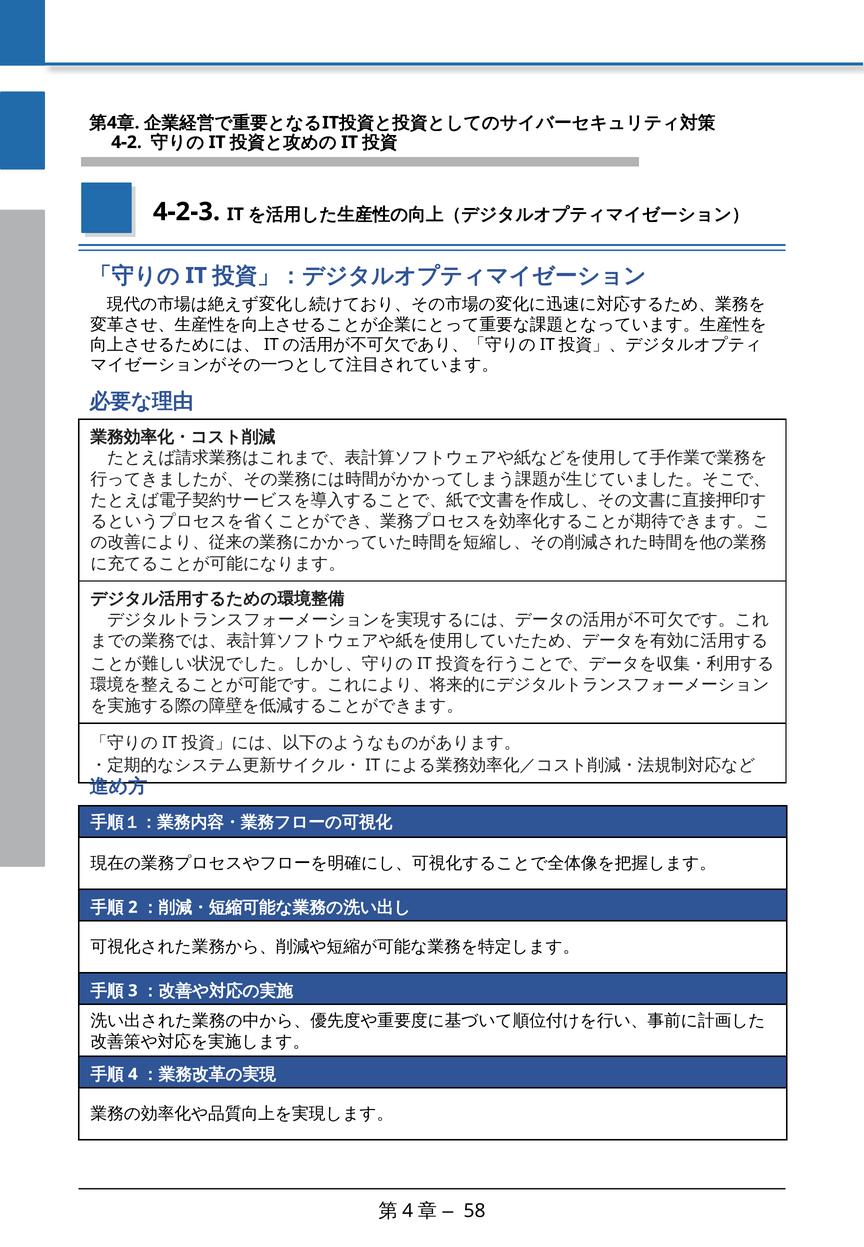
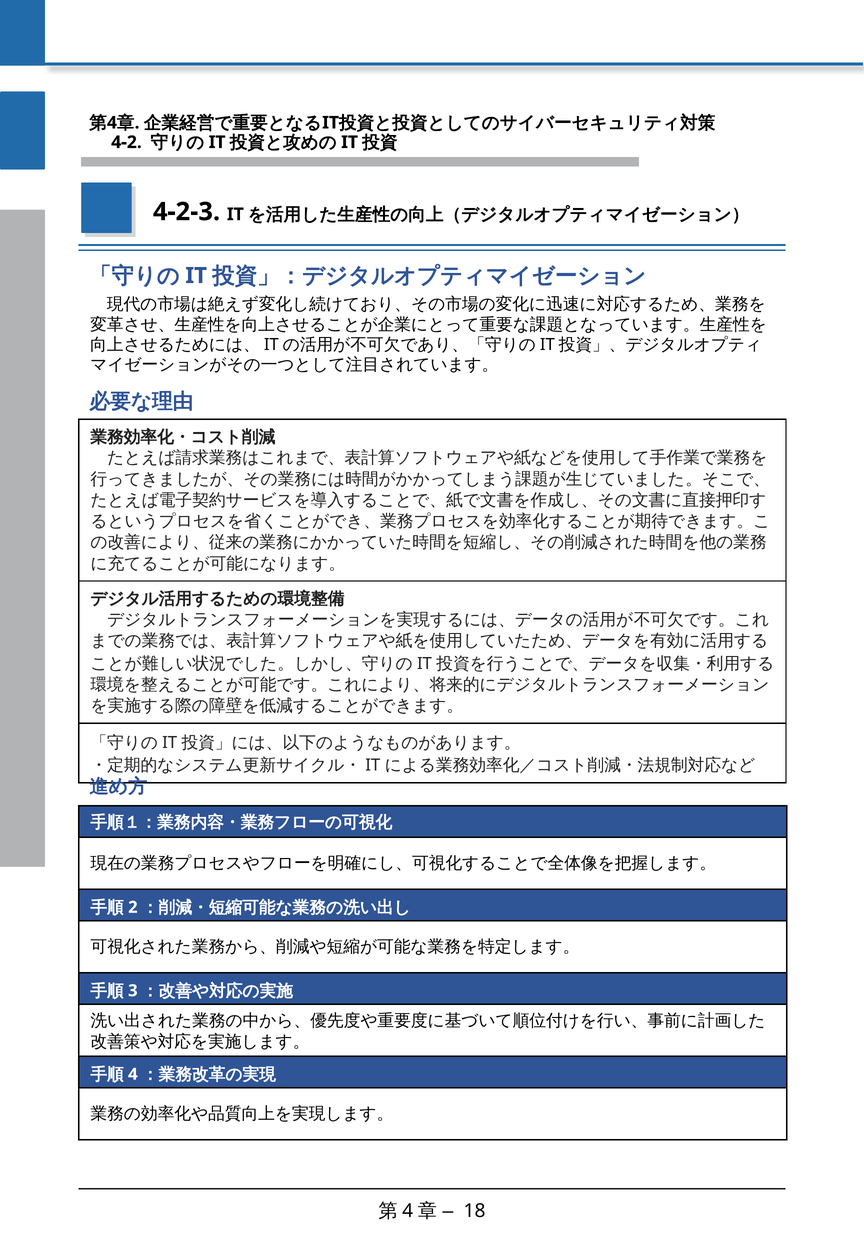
58: 58 -> 18
